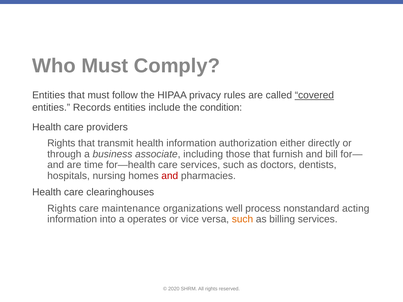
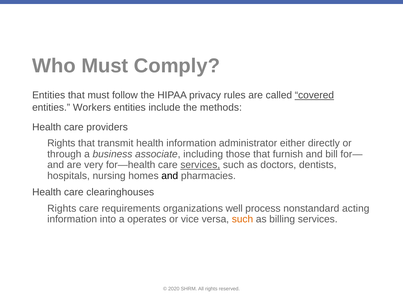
Records: Records -> Workers
condition: condition -> methods
authorization: authorization -> administrator
time: time -> very
services at (200, 165) underline: none -> present
and at (170, 176) colour: red -> black
maintenance: maintenance -> requirements
